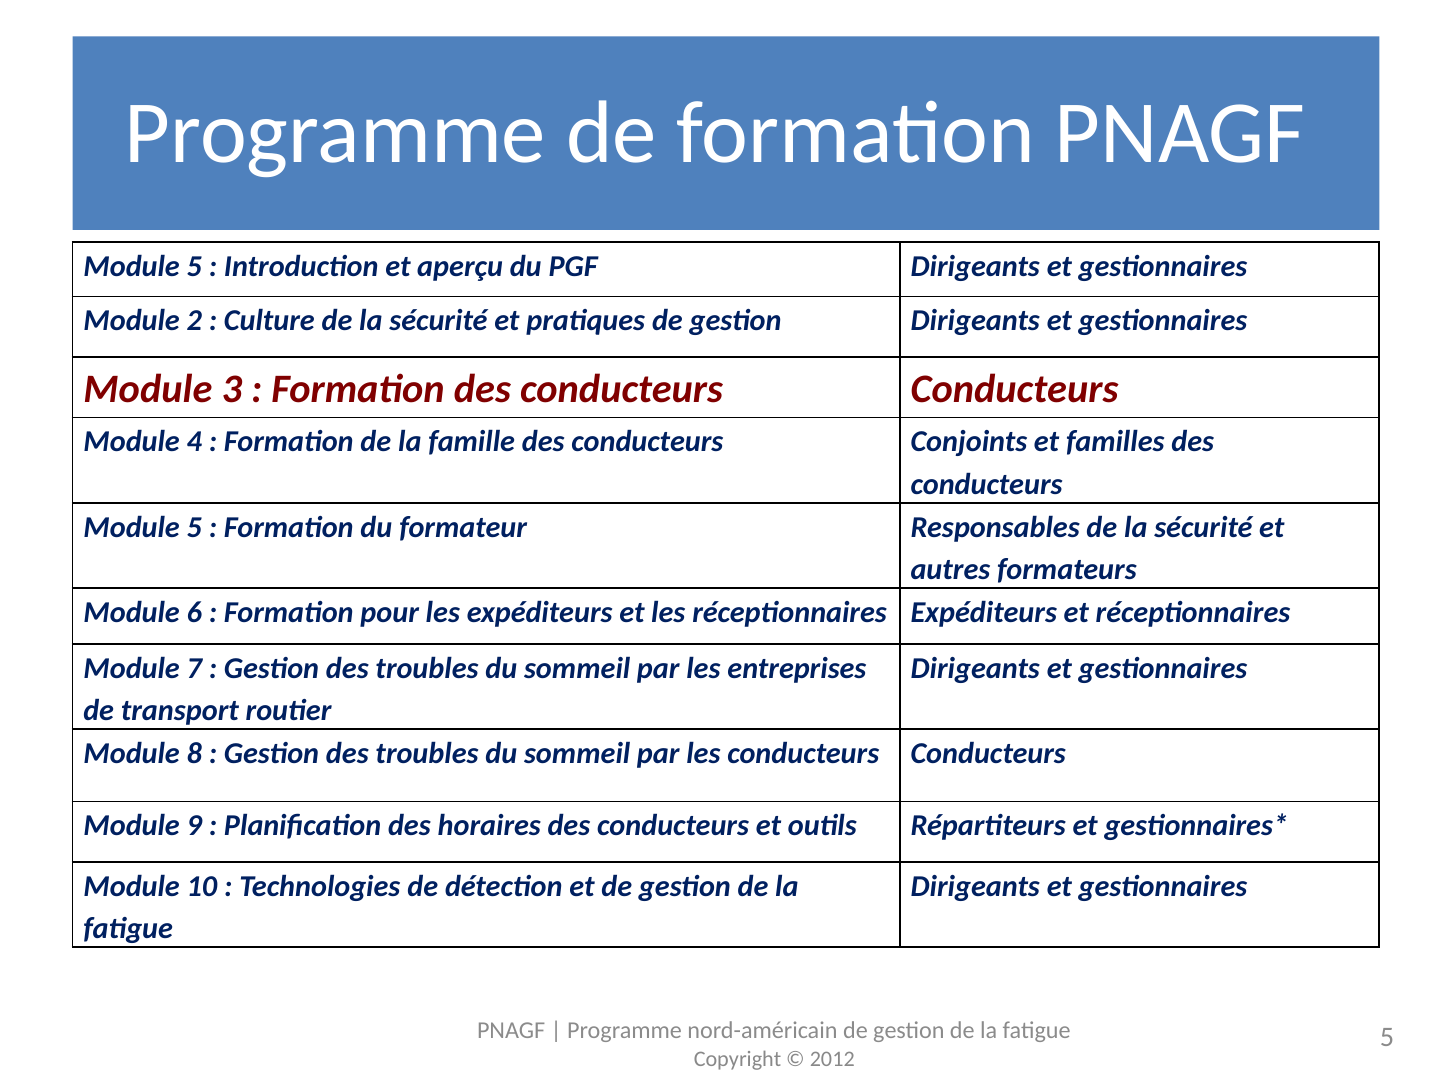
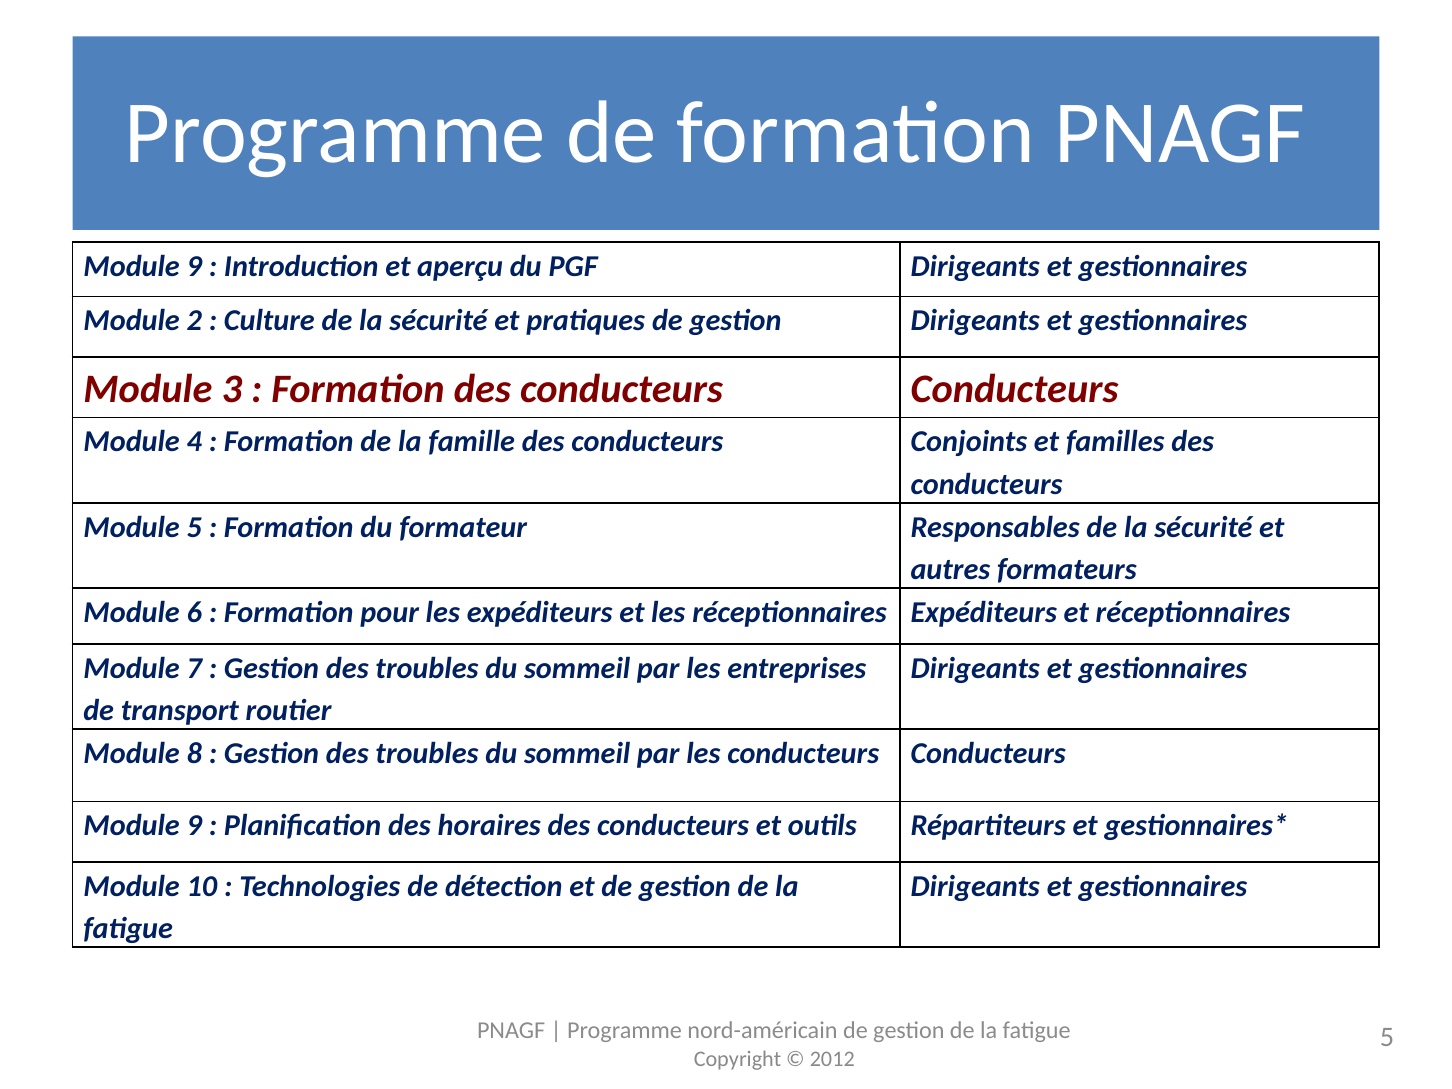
5 at (194, 266): 5 -> 9
